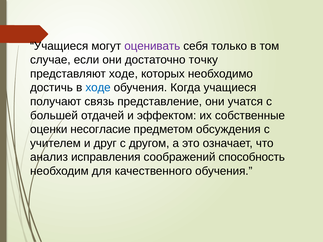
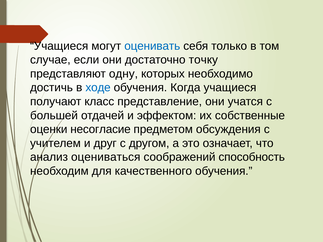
оценивать colour: purple -> blue
представляют ходе: ходе -> одну
связь: связь -> класс
исправления: исправления -> оцениваться
